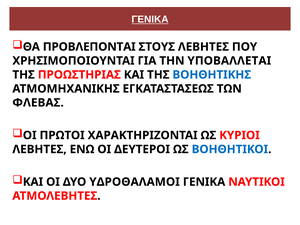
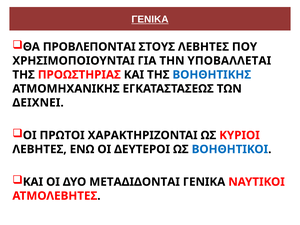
ΦΛΕΒΑΣ: ΦΛΕΒΑΣ -> ΔΕΙΧΝΕΙ
ΥΔΡΟΘΑΛΑΜΟΙ: ΥΔΡΟΘΑΛΑΜΟΙ -> ΜΕΤΑΔΙΔΟΝΤΑΙ
